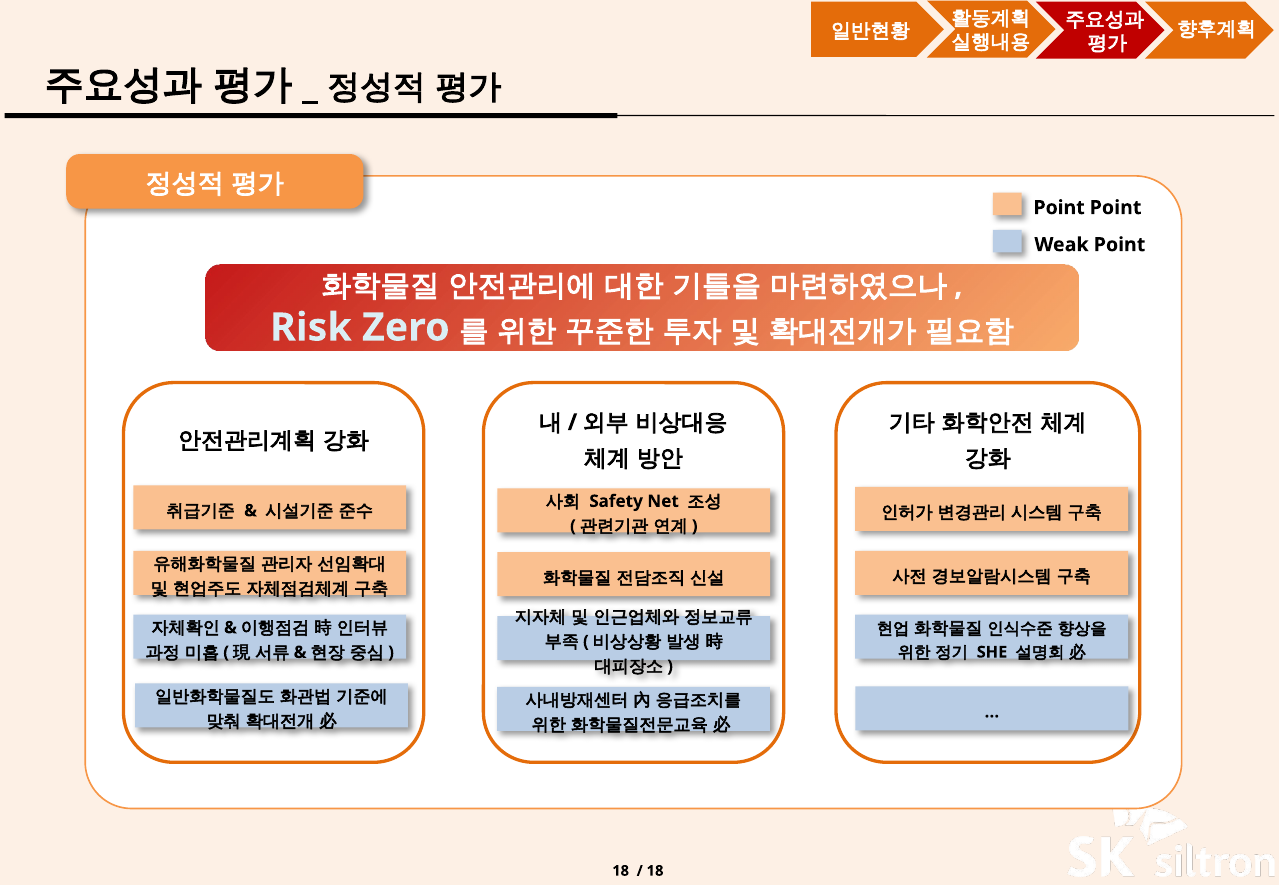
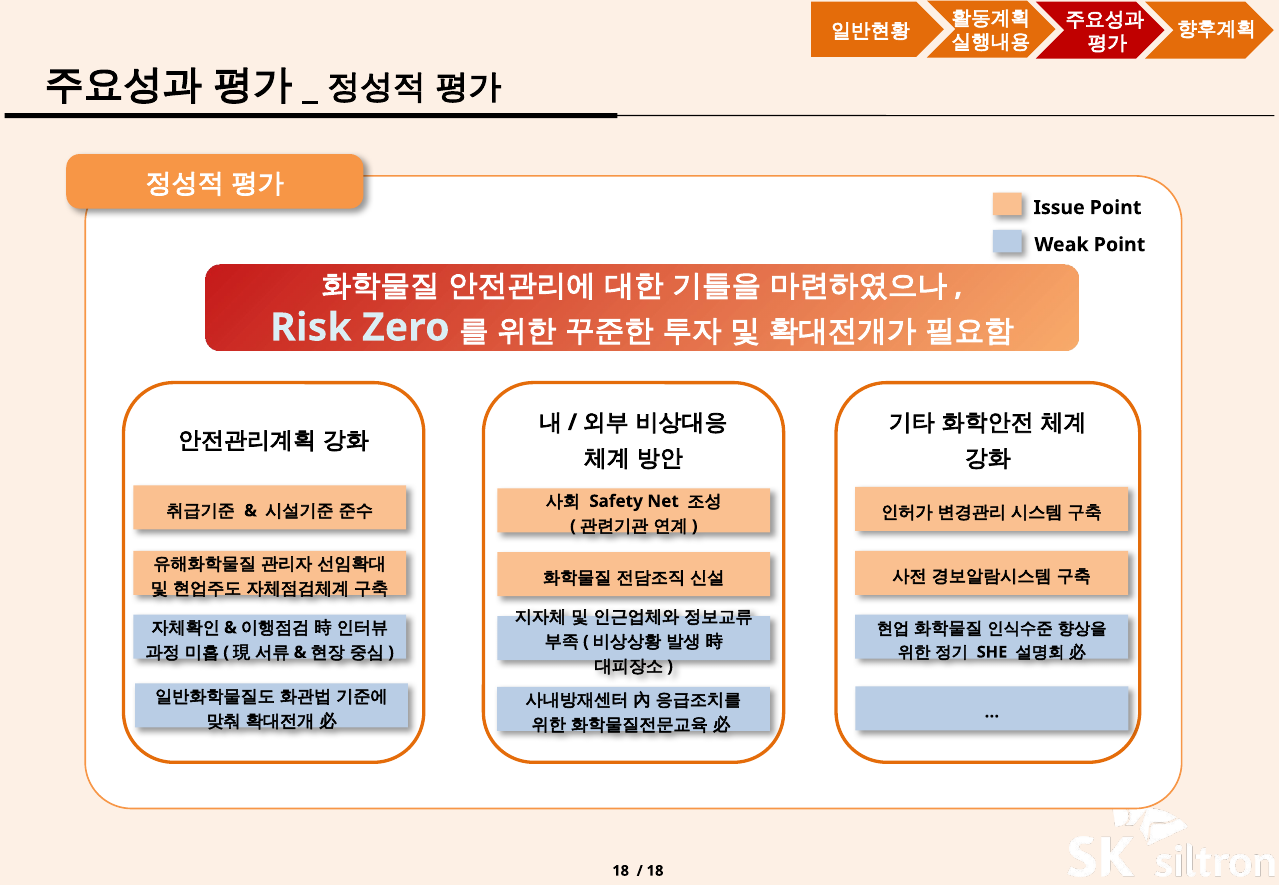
Point at (1059, 208): Point -> Issue
